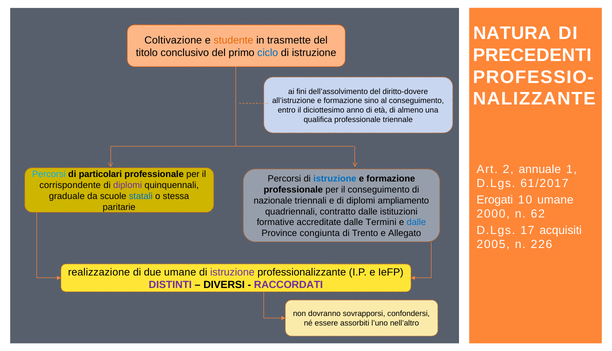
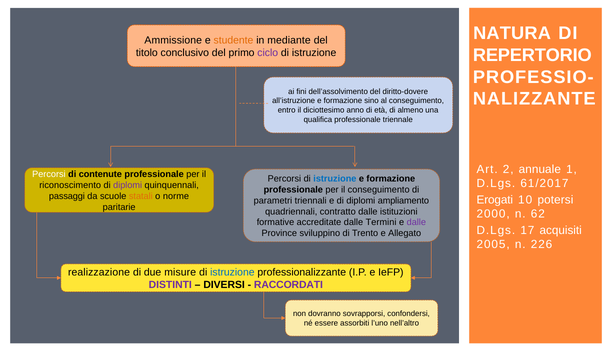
Coltivazione: Coltivazione -> Ammissione
trasmette: trasmette -> mediante
PRECEDENTI: PRECEDENTI -> REPERTORIO
ciclo colour: blue -> purple
Percorsi at (49, 174) colour: light blue -> white
particolari: particolari -> contenute
corrispondente: corrispondente -> riconoscimento
graduale: graduale -> passaggi
statali colour: blue -> orange
stessa: stessa -> norme
10 umane: umane -> potersi
nazionale: nazionale -> parametri
dalle at (416, 222) colour: blue -> purple
congiunta: congiunta -> sviluppino
due umane: umane -> misure
istruzione at (232, 272) colour: purple -> blue
